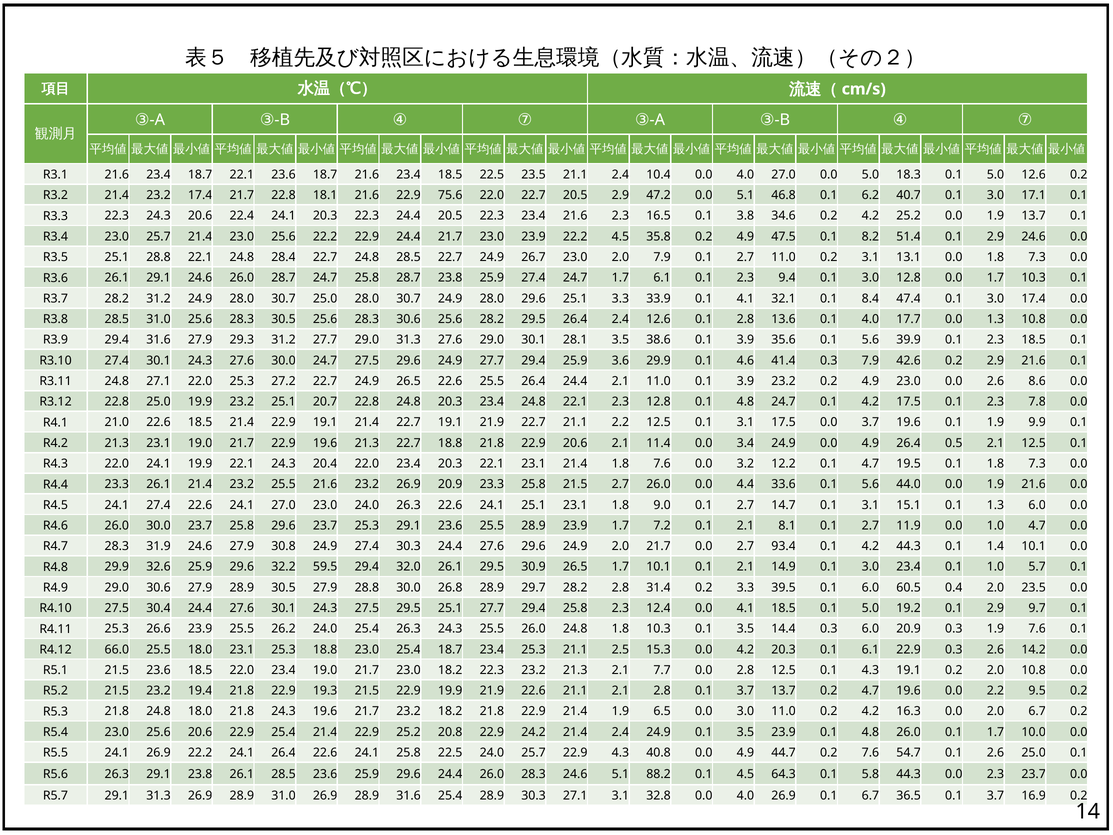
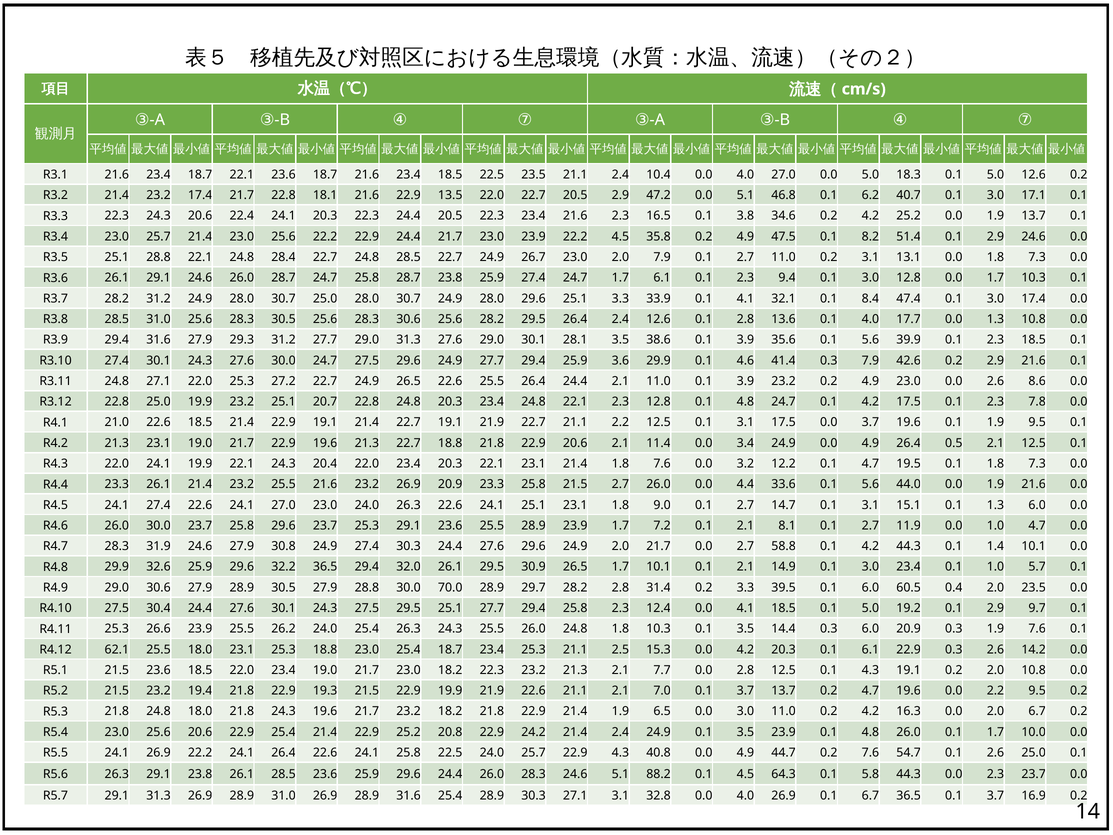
75.6: 75.6 -> 13.5
1.9 9.9: 9.9 -> 9.5
93.4: 93.4 -> 58.8
32.2 59.5: 59.5 -> 36.5
26.8: 26.8 -> 70.0
66.0: 66.0 -> 62.1
2.1 2.8: 2.8 -> 7.0
